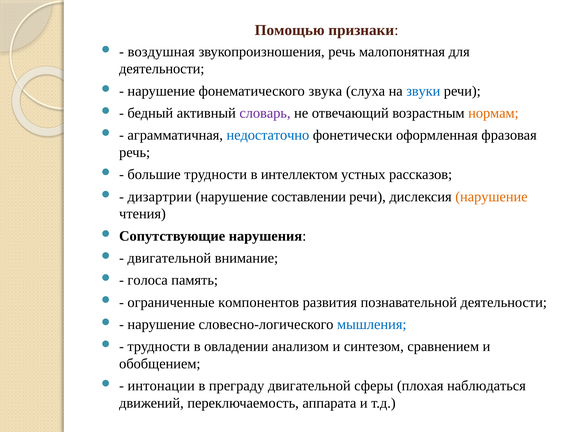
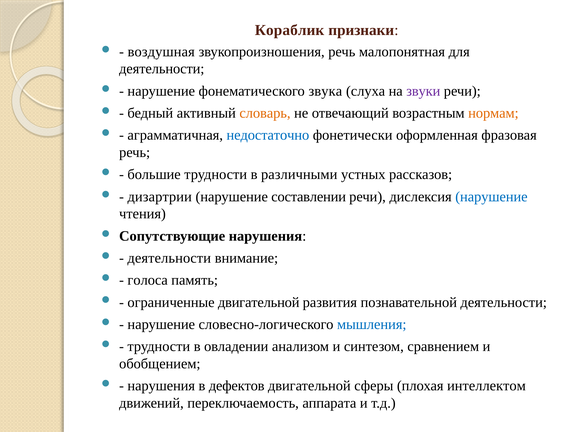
Помощью: Помощью -> Кораблик
звуки colour: blue -> purple
словарь colour: purple -> orange
интеллектом: интеллектом -> различными
нарушение at (491, 197) colour: orange -> blue
двигательной at (169, 258): двигательной -> деятельности
ограниченные компонентов: компонентов -> двигательной
интонации at (161, 386): интонации -> нарушения
преграду: преграду -> дефектов
наблюдаться: наблюдаться -> интеллектом
